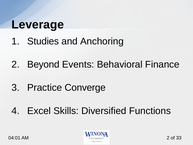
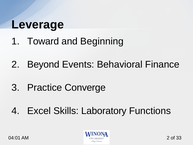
Studies: Studies -> Toward
Anchoring: Anchoring -> Beginning
Diversified: Diversified -> Laboratory
